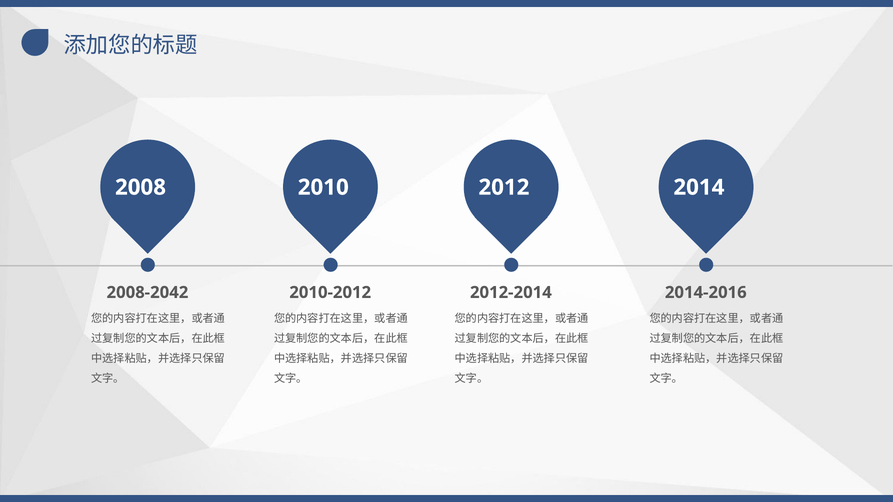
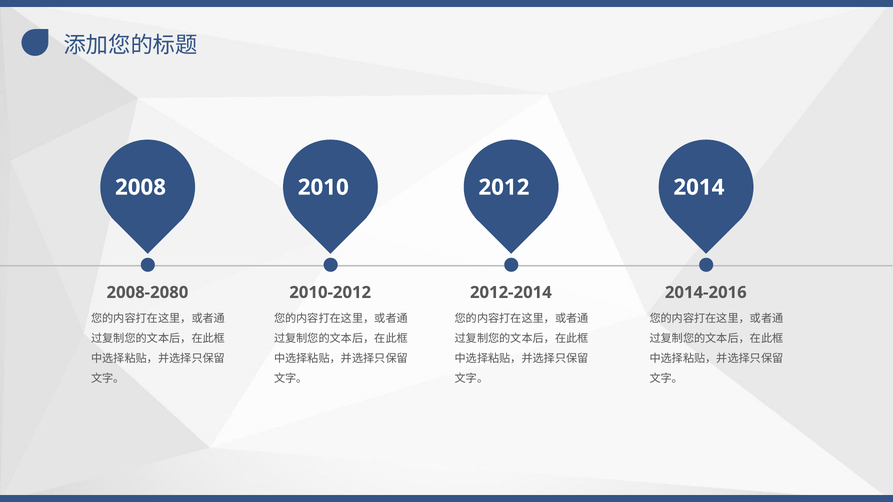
2008-2042: 2008-2042 -> 2008-2080
